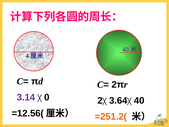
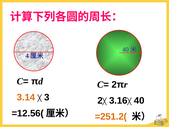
3.14 colour: purple -> orange
0: 0 -> 3
3.64: 3.64 -> 3.16
